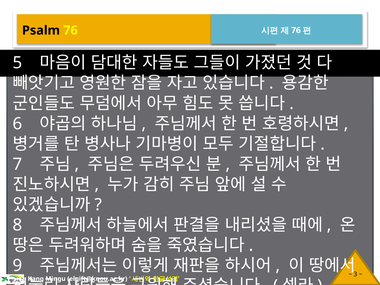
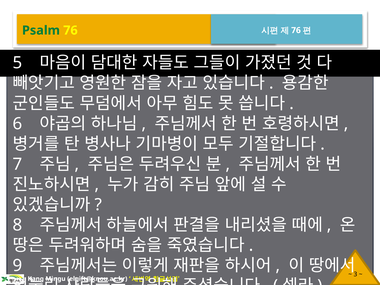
Psalm colour: black -> green
